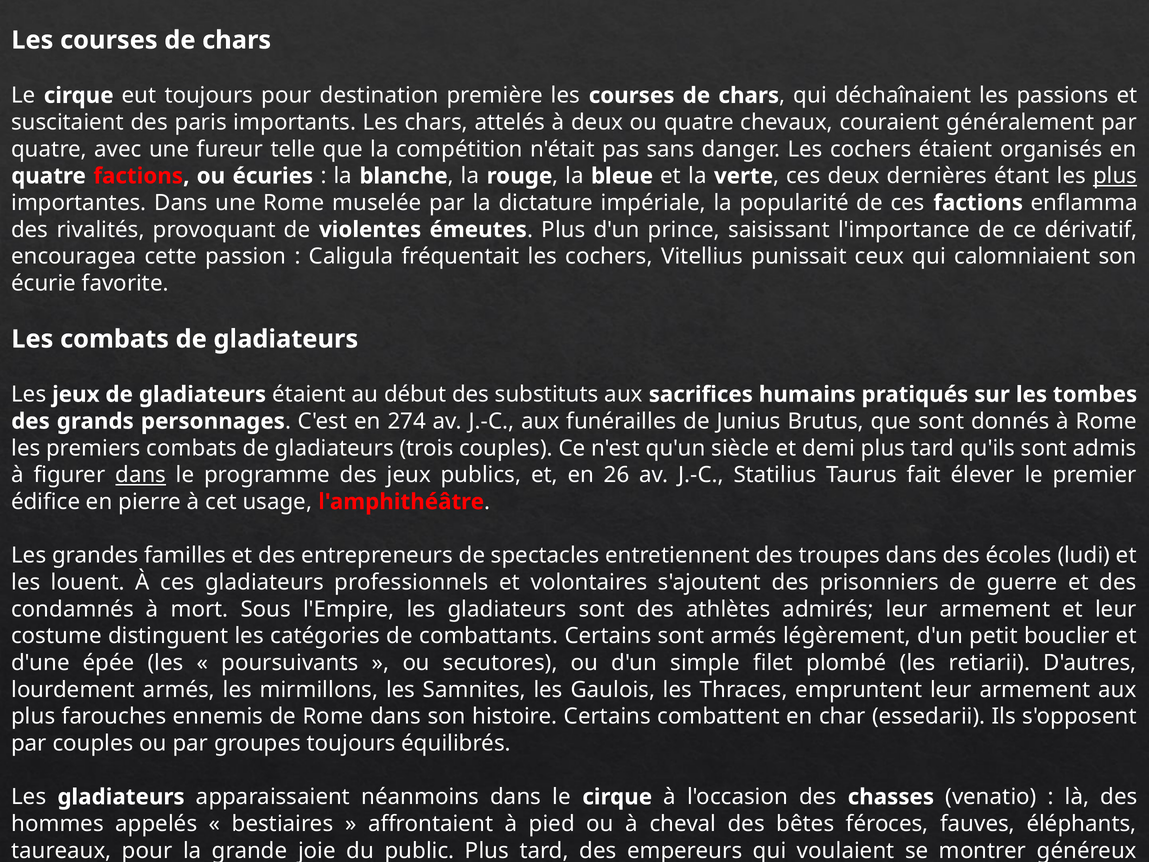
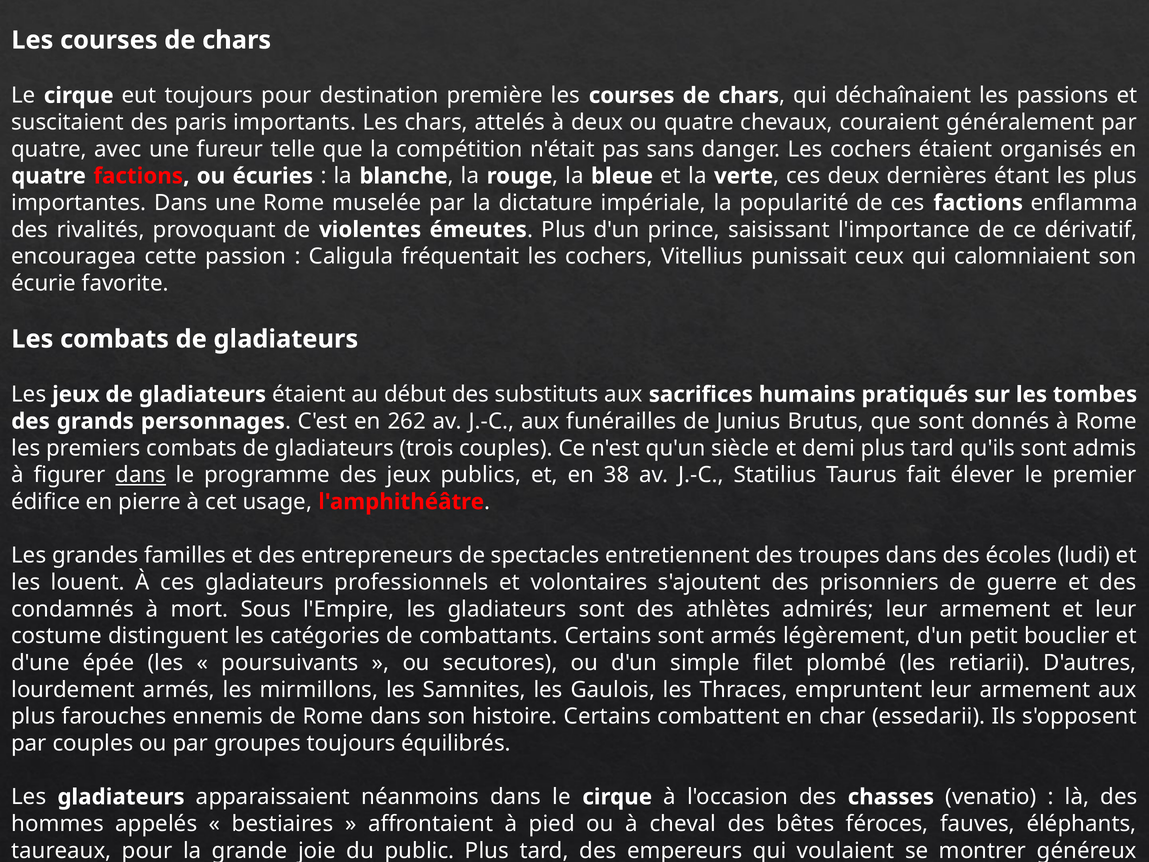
plus at (1115, 176) underline: present -> none
274: 274 -> 262
26: 26 -> 38
